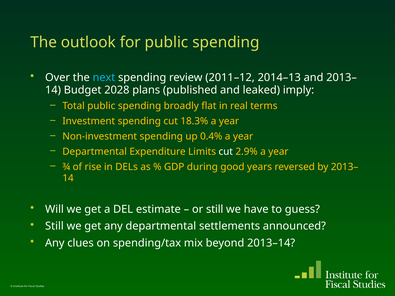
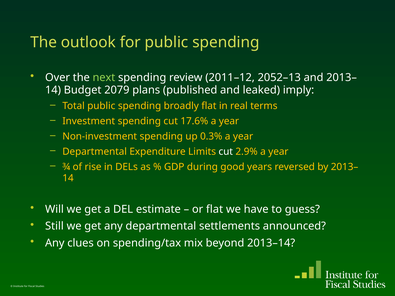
next colour: light blue -> light green
2014–13: 2014–13 -> 2052–13
2028: 2028 -> 2079
18.3%: 18.3% -> 17.6%
0.4%: 0.4% -> 0.3%
or still: still -> flat
